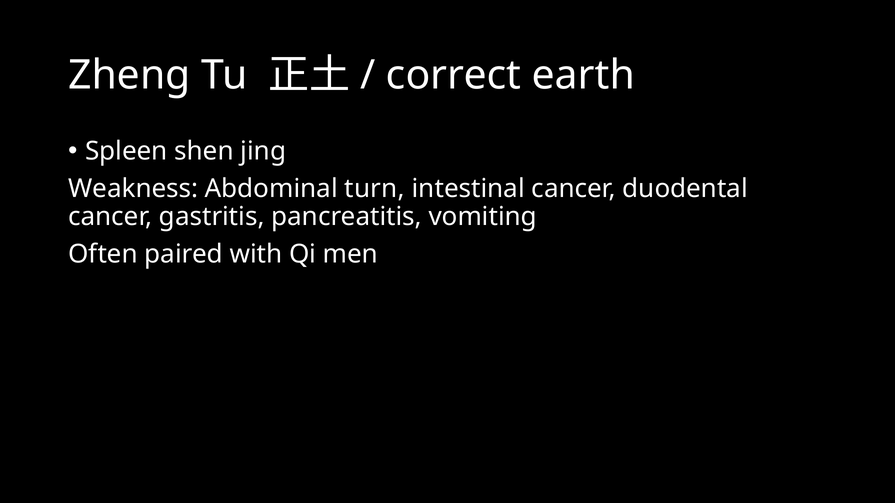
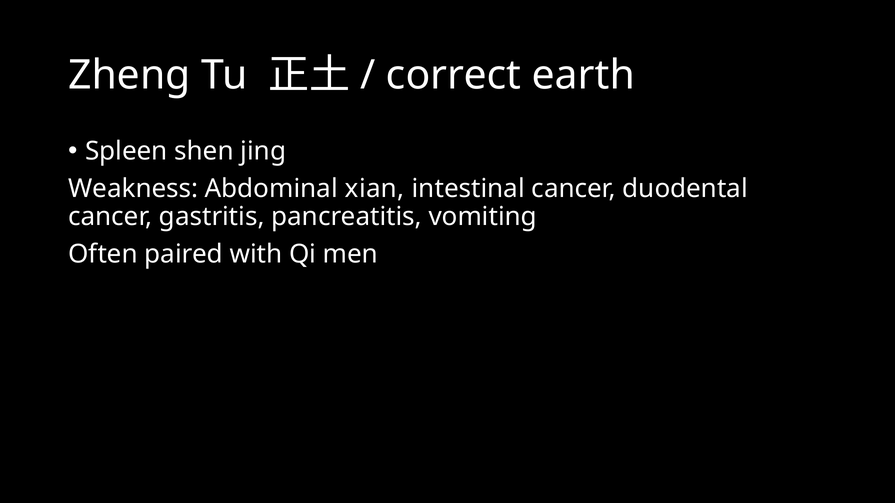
turn: turn -> xian
